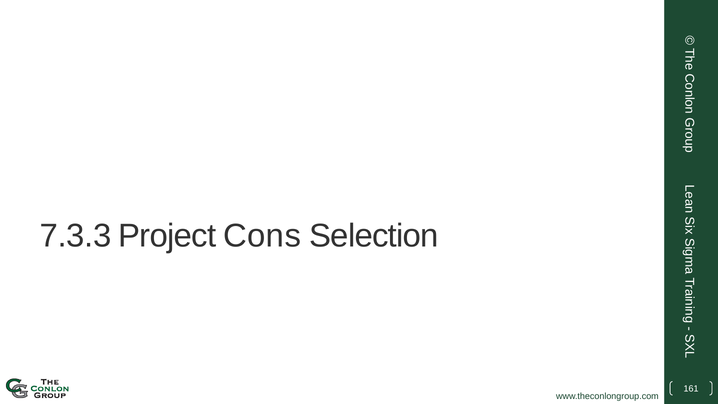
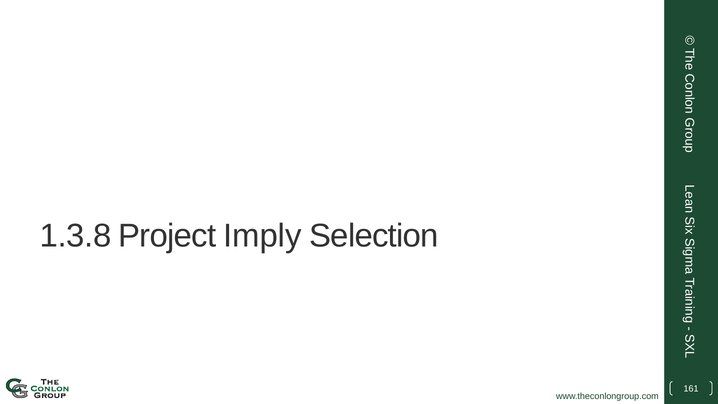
7.3.3: 7.3.3 -> 1.3.8
Cons: Cons -> Imply
